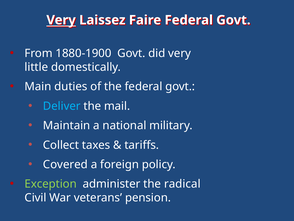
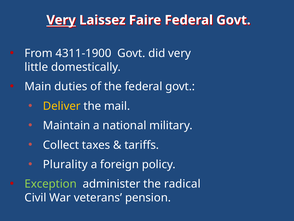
1880-1900: 1880-1900 -> 4311-1900
Deliver colour: light blue -> yellow
Covered: Covered -> Plurality
